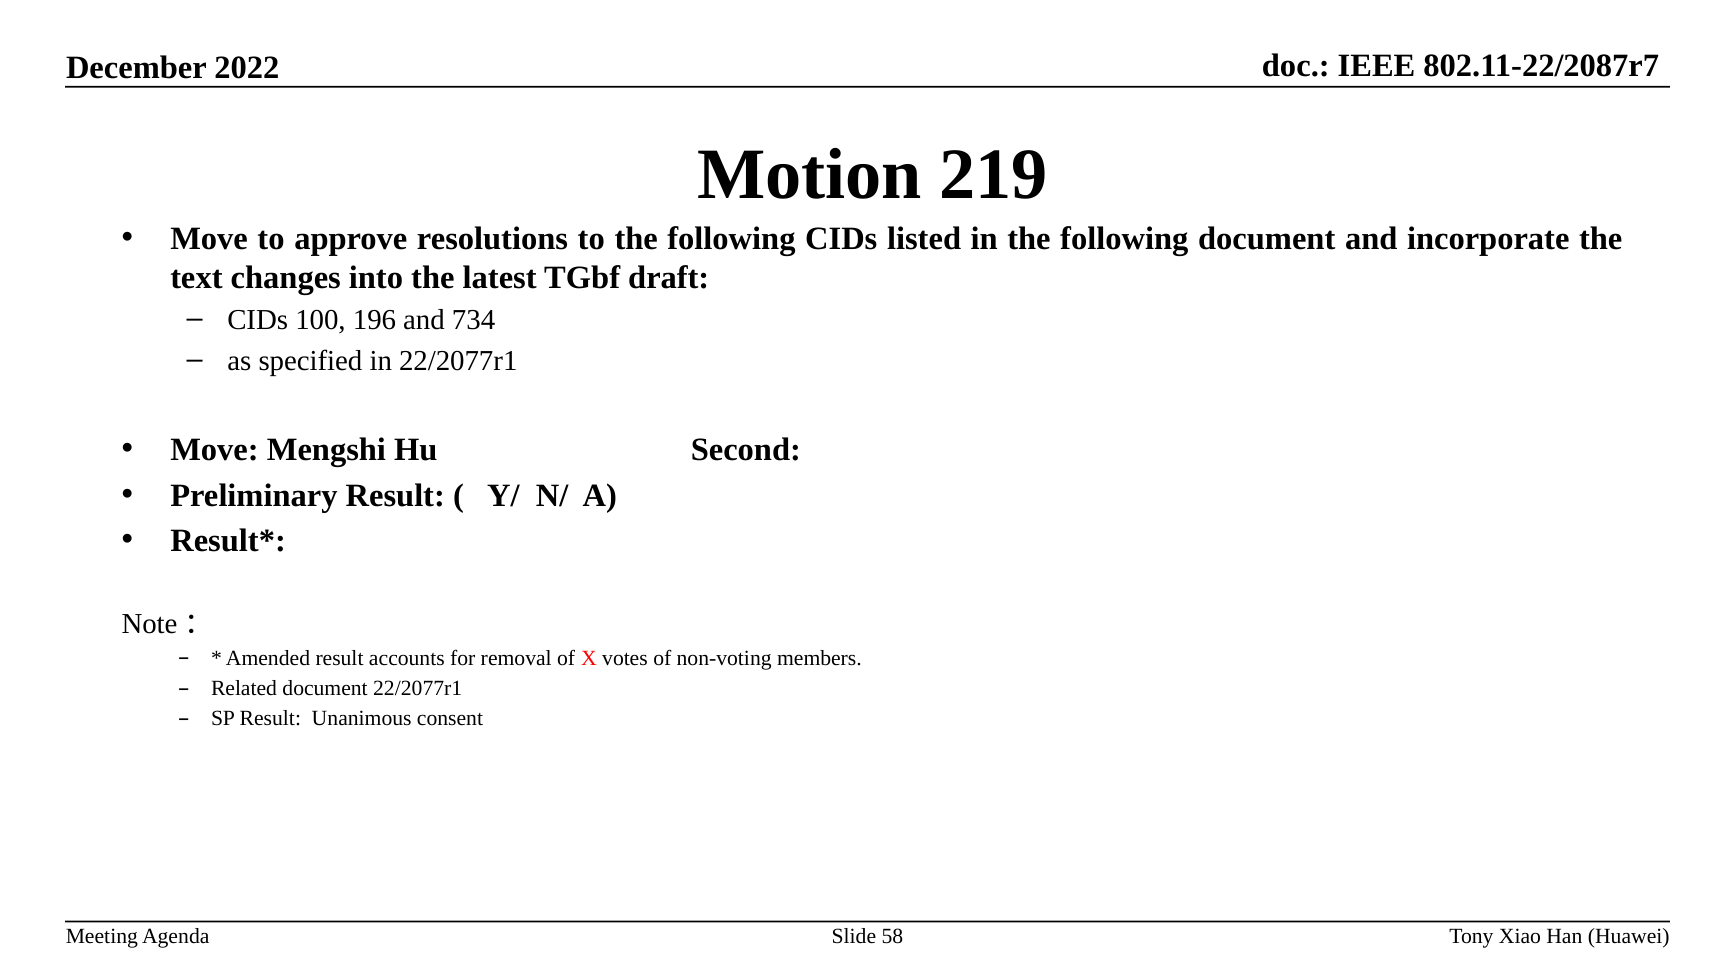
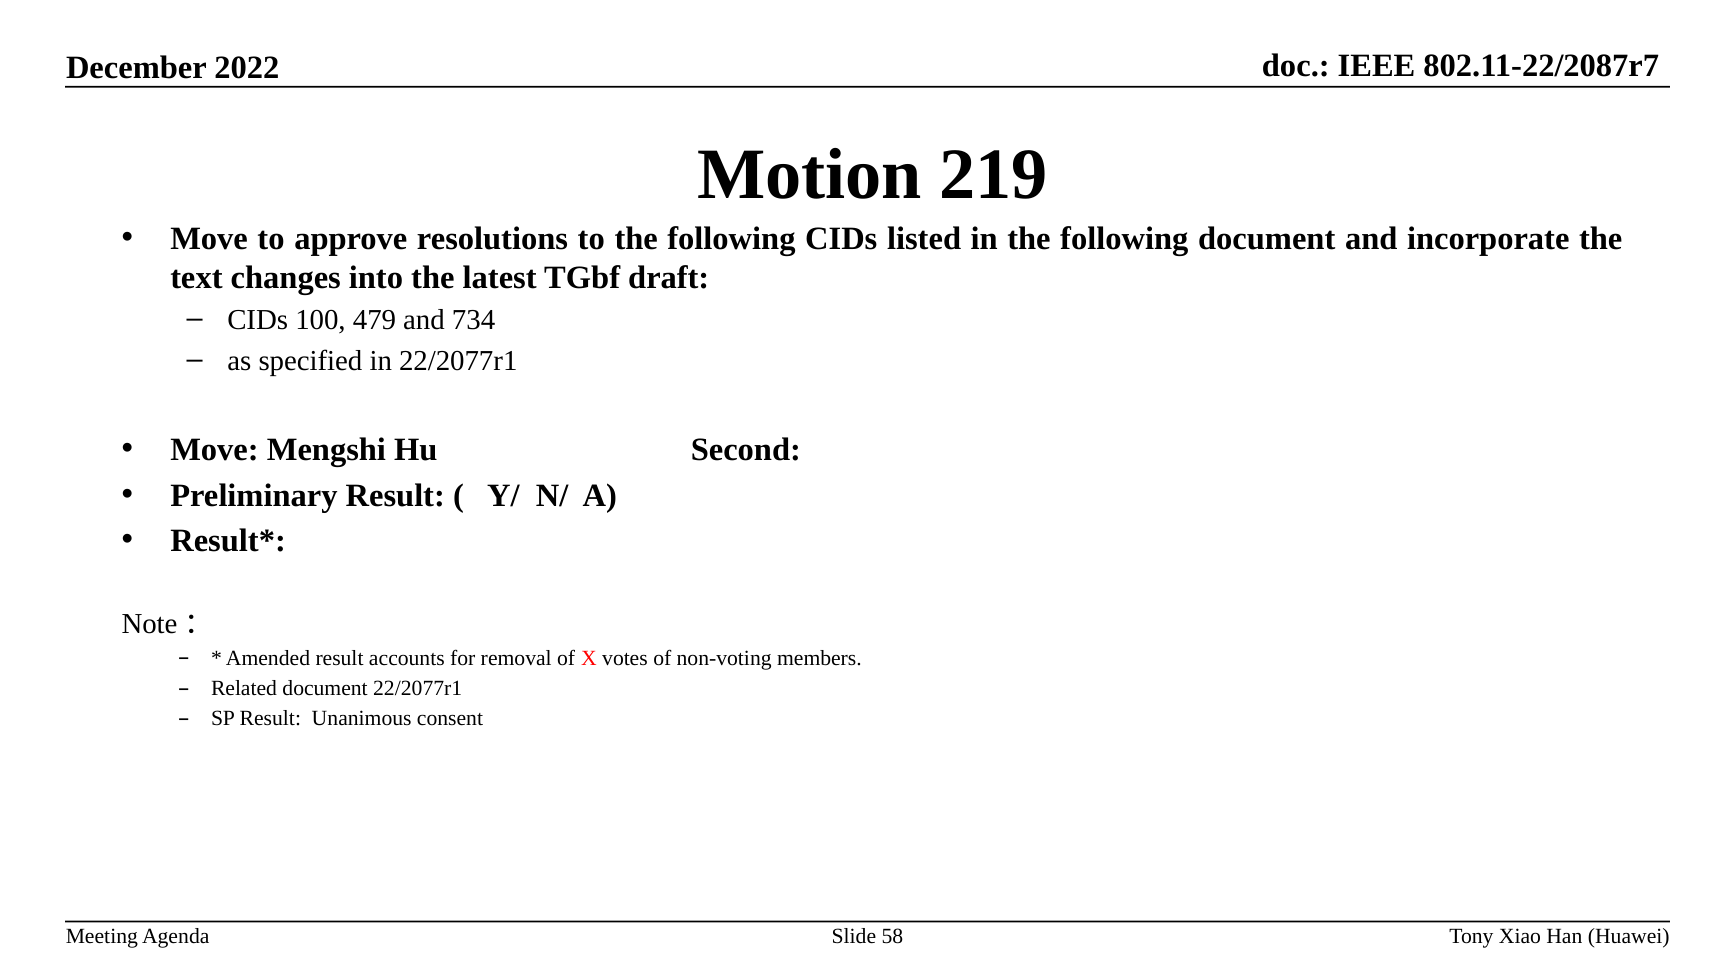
196: 196 -> 479
